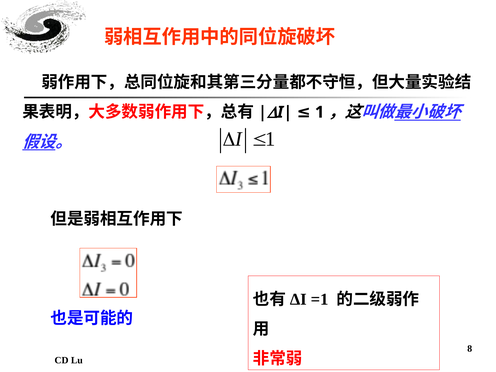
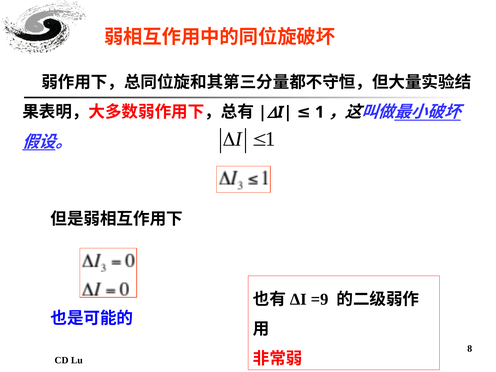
=1: =1 -> =9
